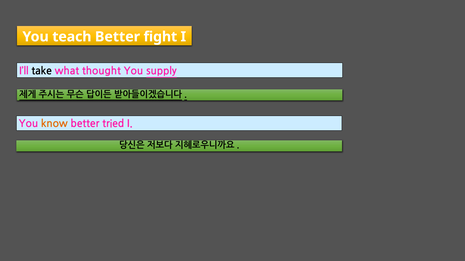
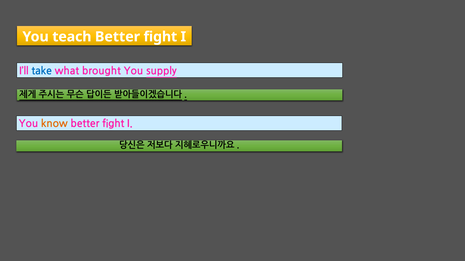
take colour: black -> blue
thought: thought -> brought
tried at (113, 124): tried -> fight
